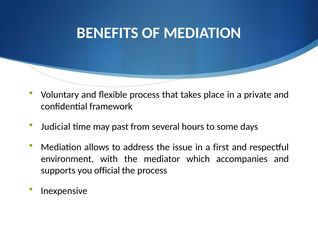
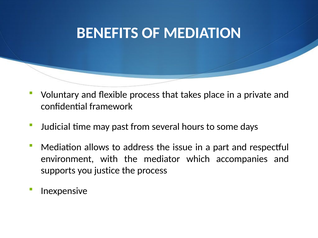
first: first -> part
official: official -> justice
